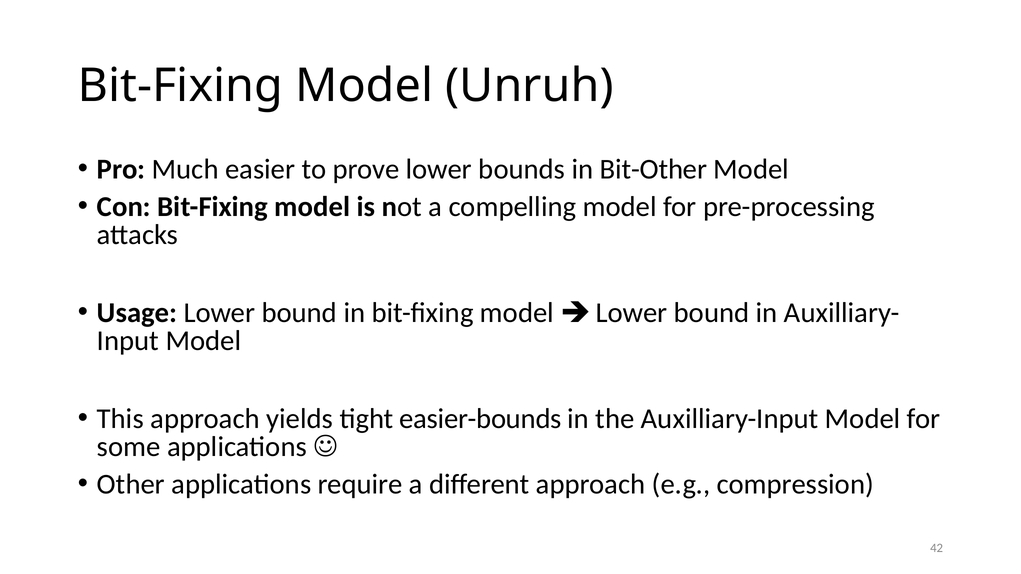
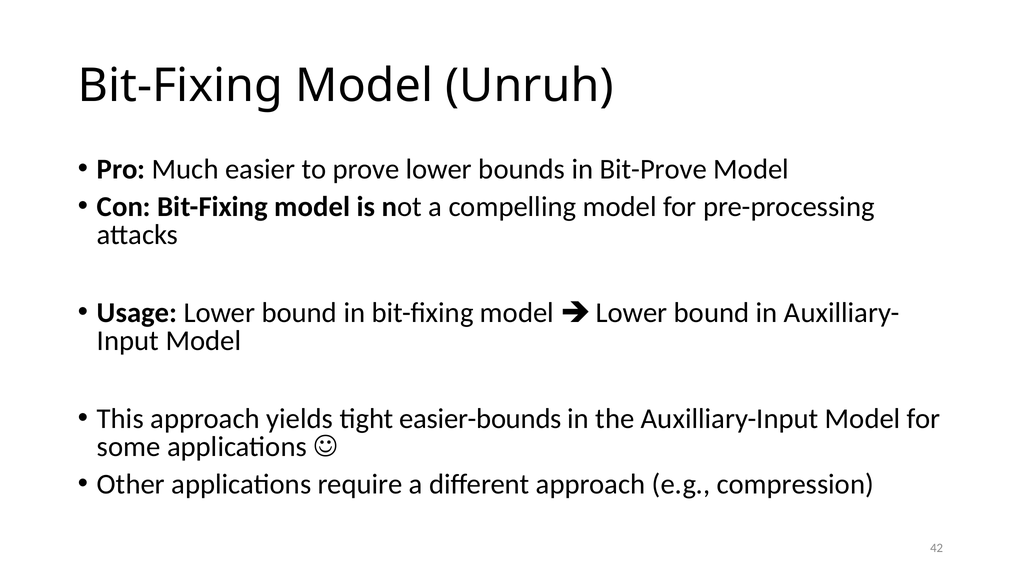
Bit-Other: Bit-Other -> Bit-Prove
